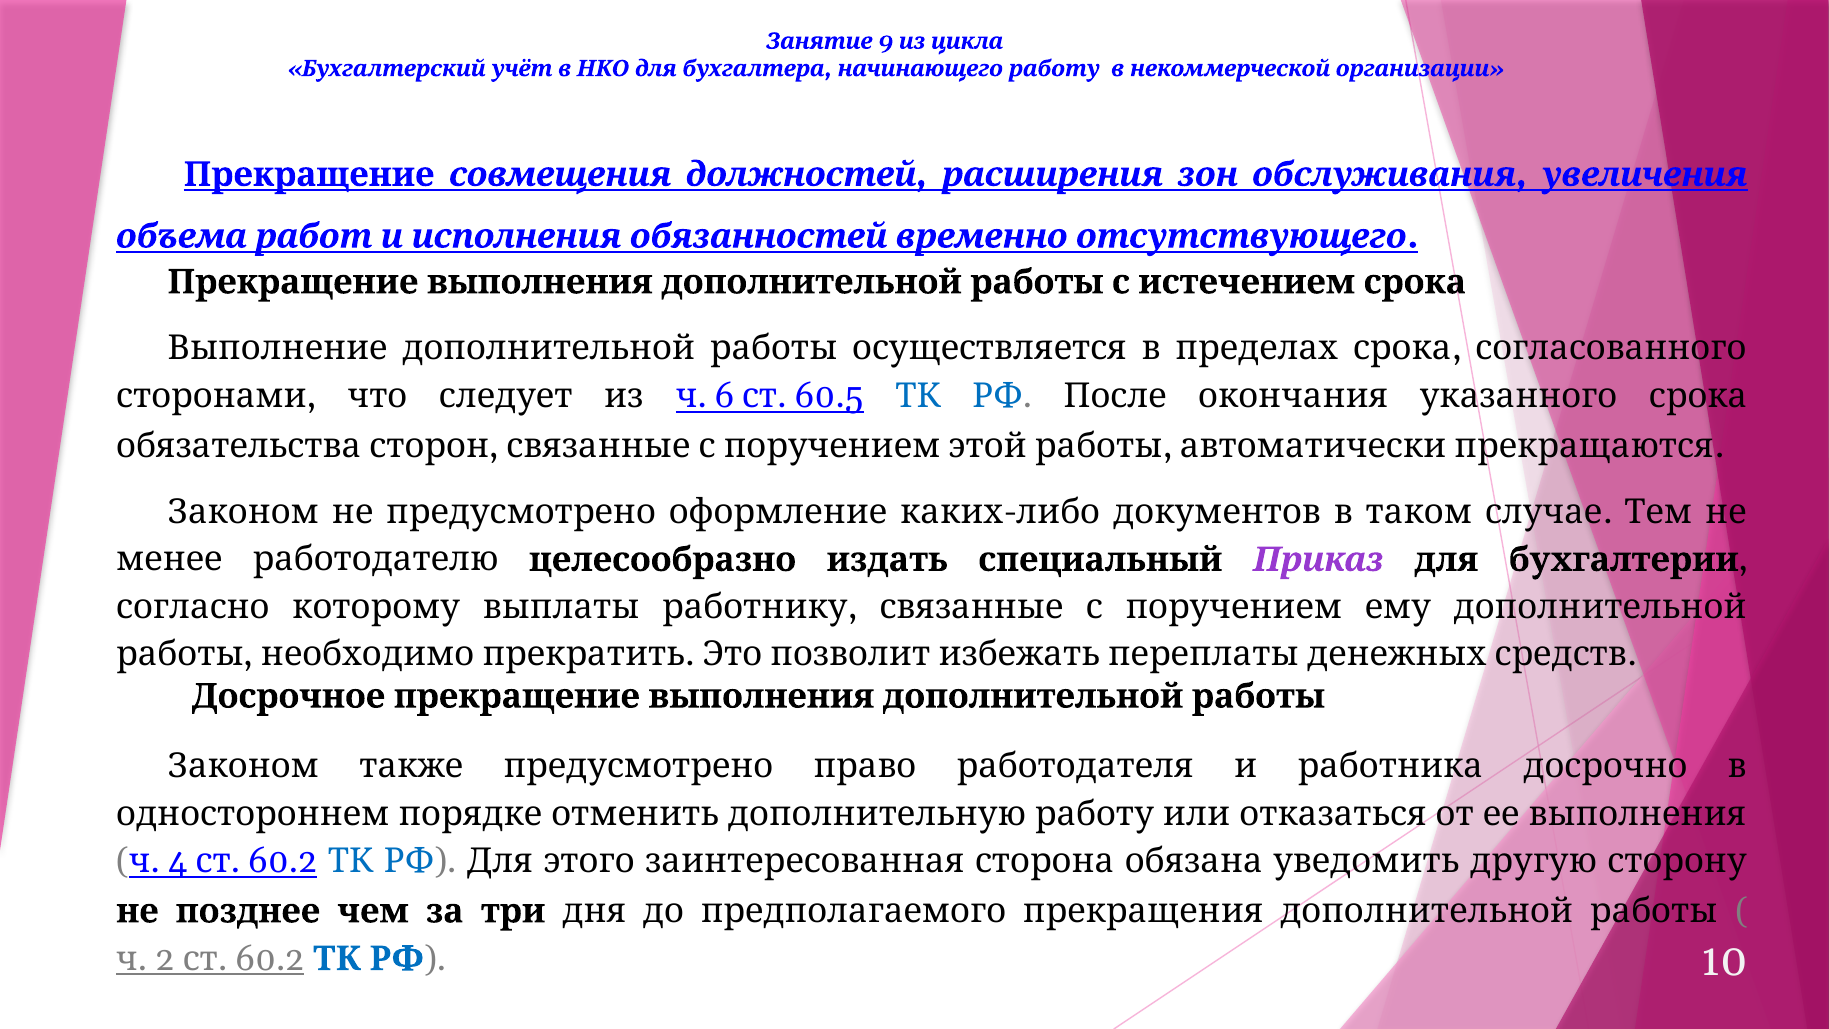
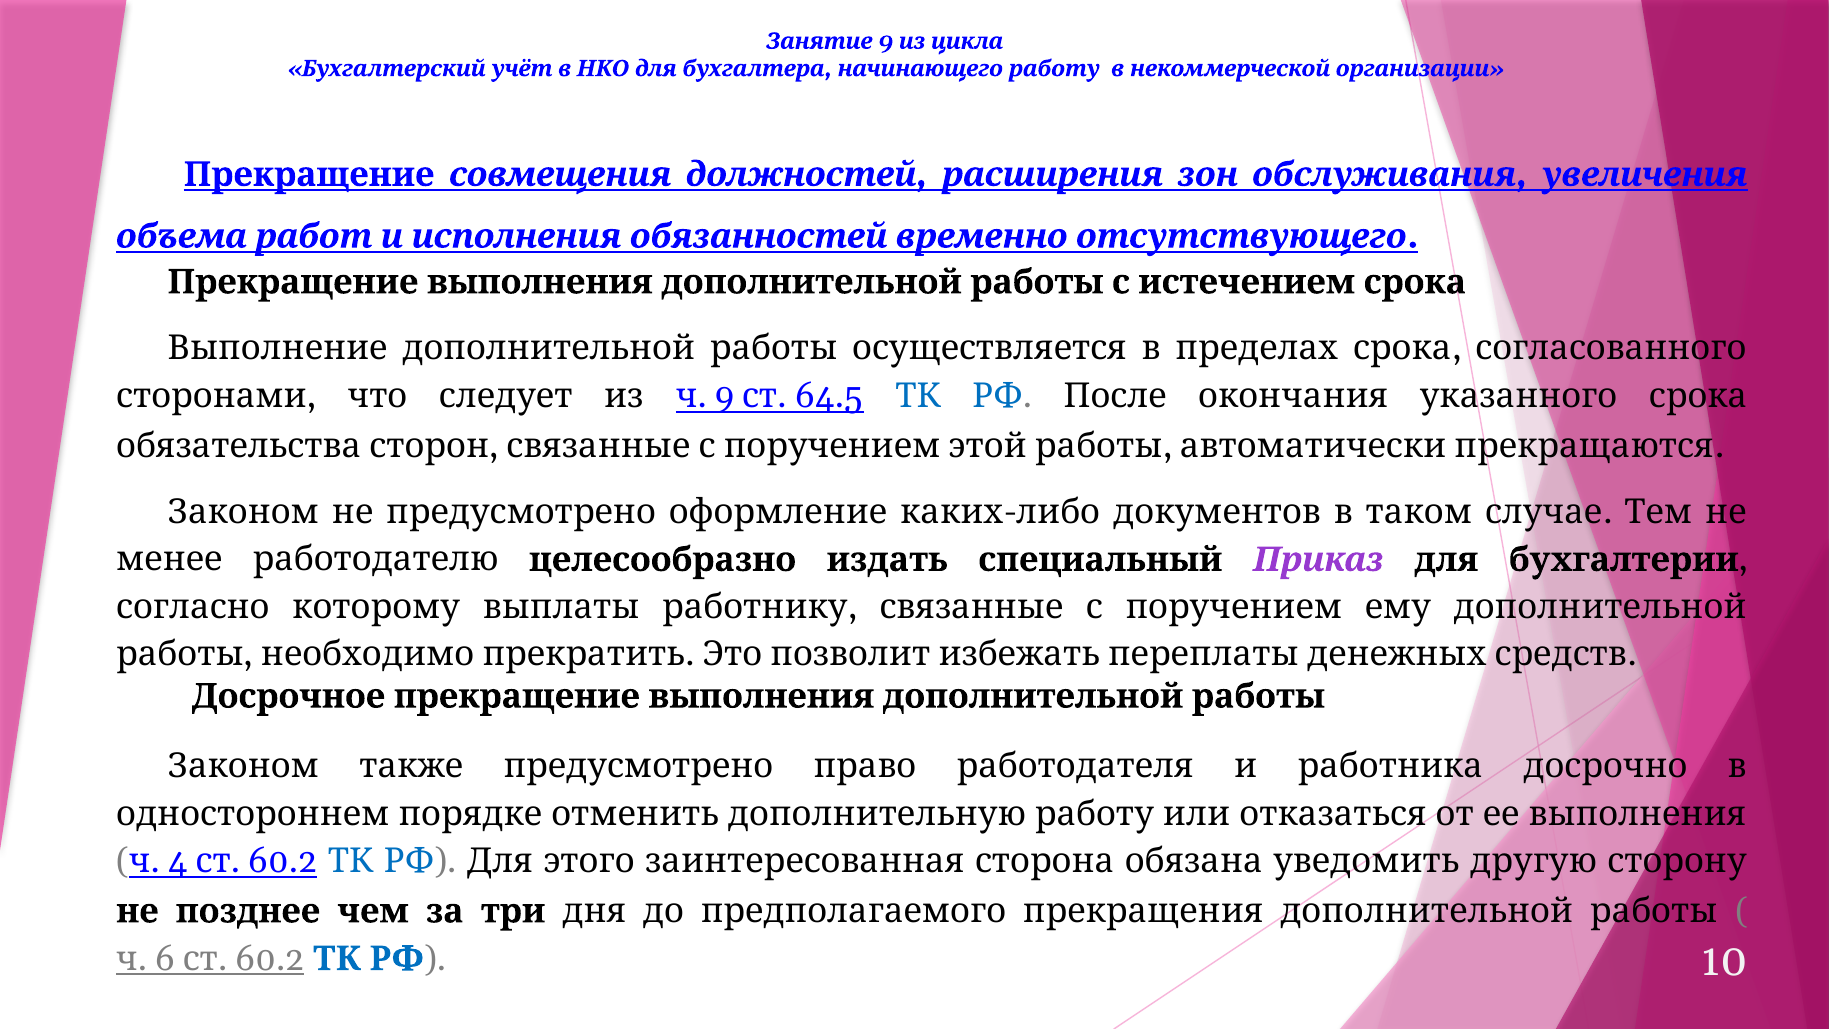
6 at (725, 396): 6 -> 9
60.5: 60.5 -> 64.5
2: 2 -> 6
